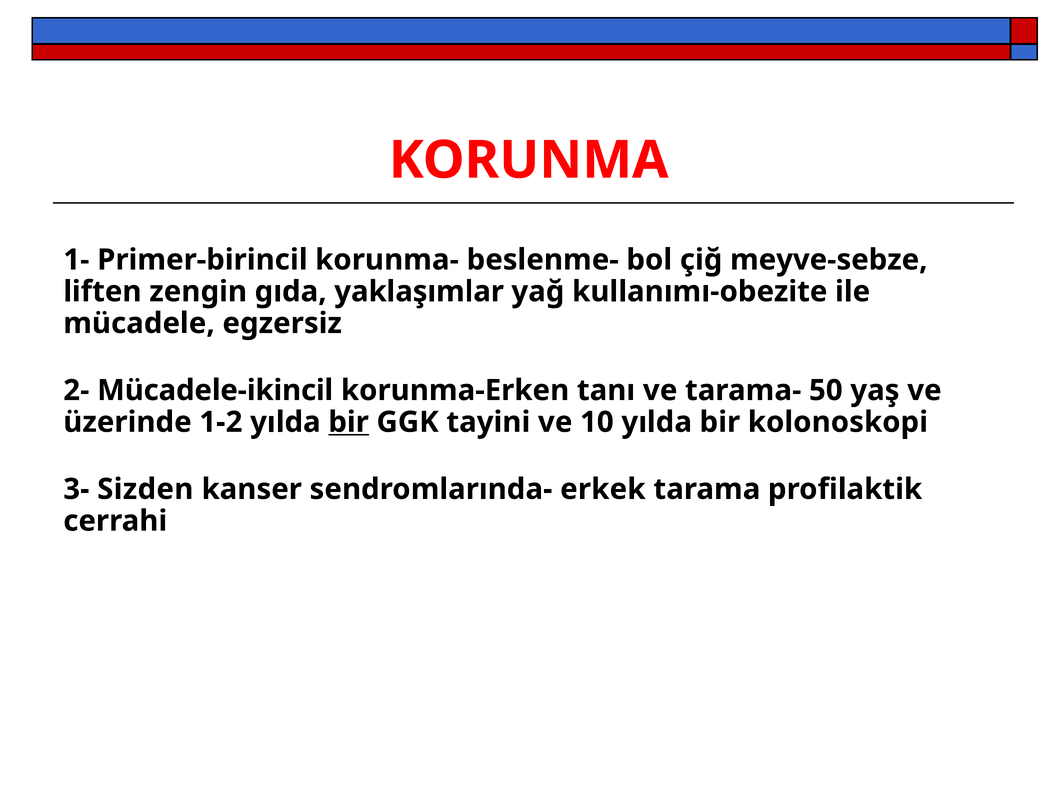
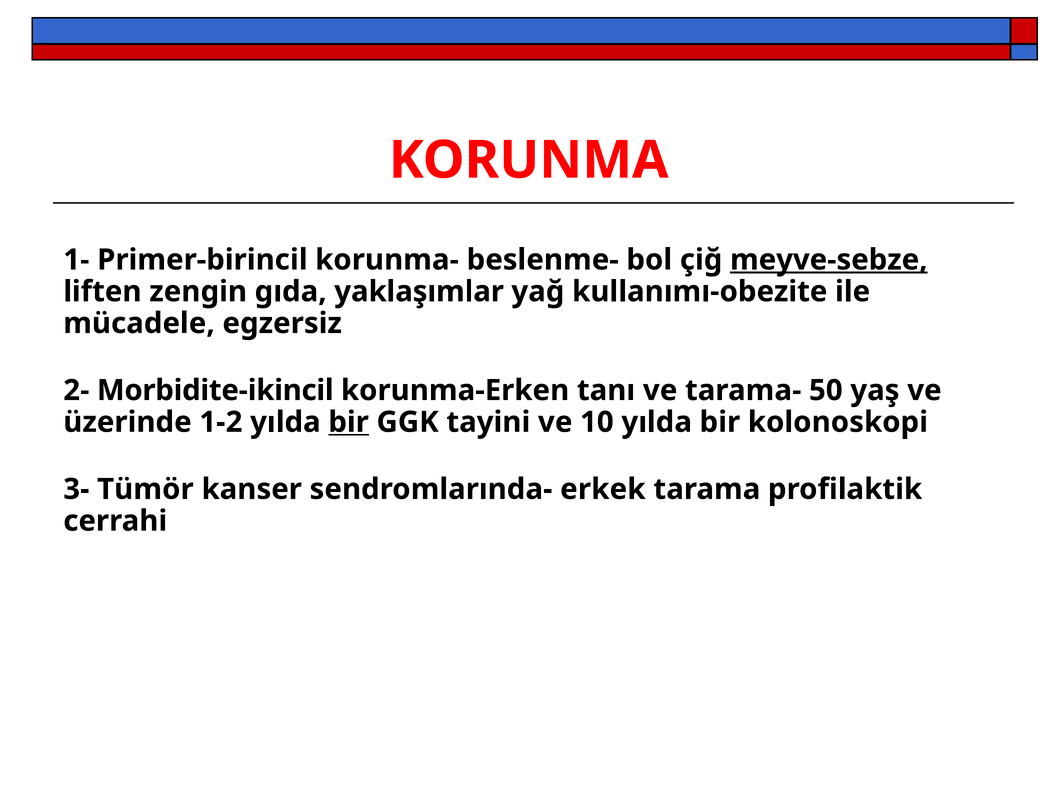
meyve-sebze underline: none -> present
Mücadele-ikincil: Mücadele-ikincil -> Morbidite-ikincil
Sizden: Sizden -> Tümör
